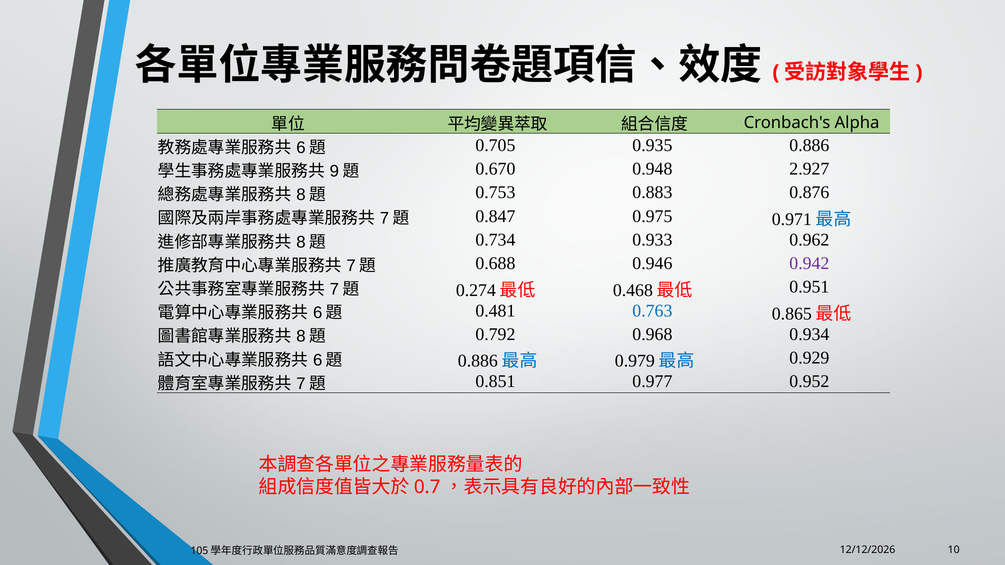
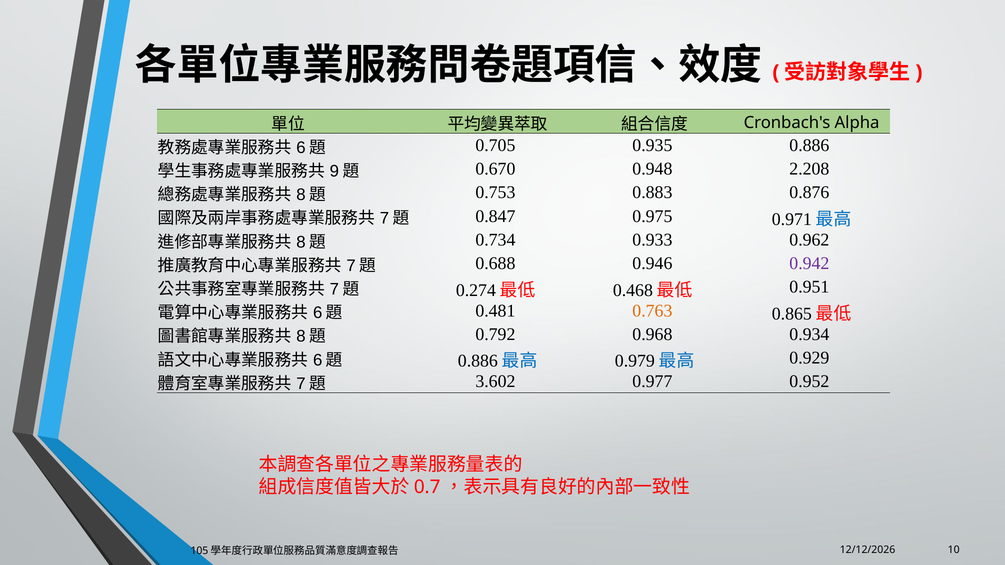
2.927: 2.927 -> 2.208
0.763 colour: blue -> orange
0.851: 0.851 -> 3.602
